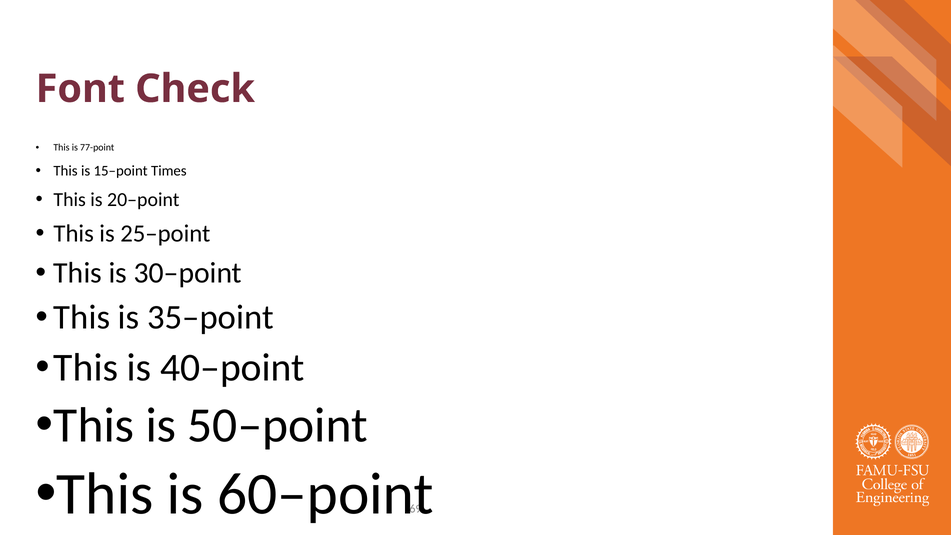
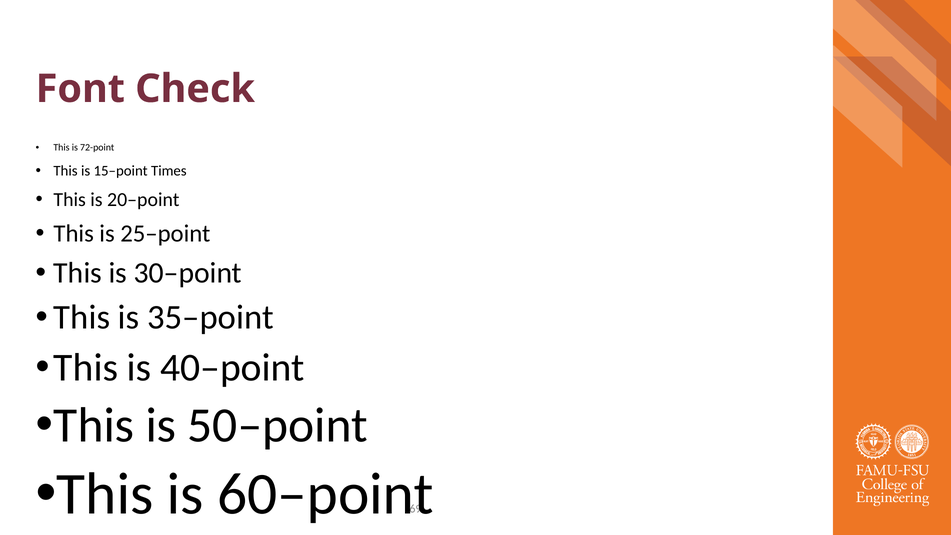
77-point: 77-point -> 72-point
